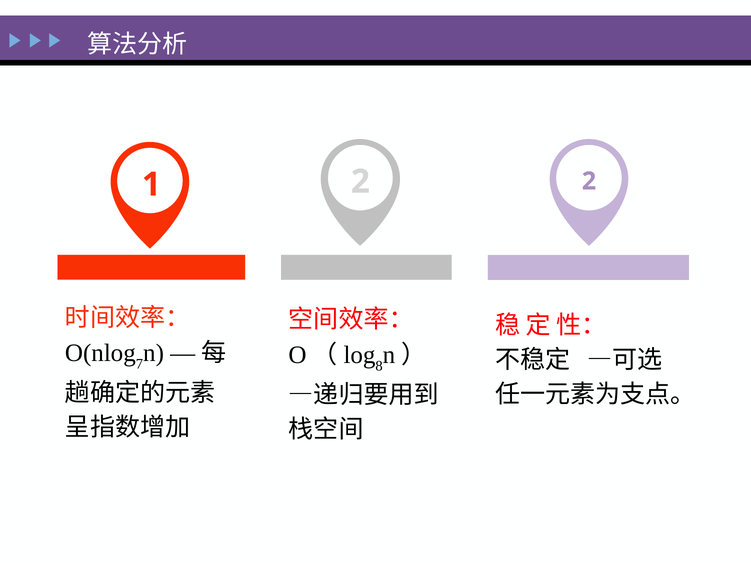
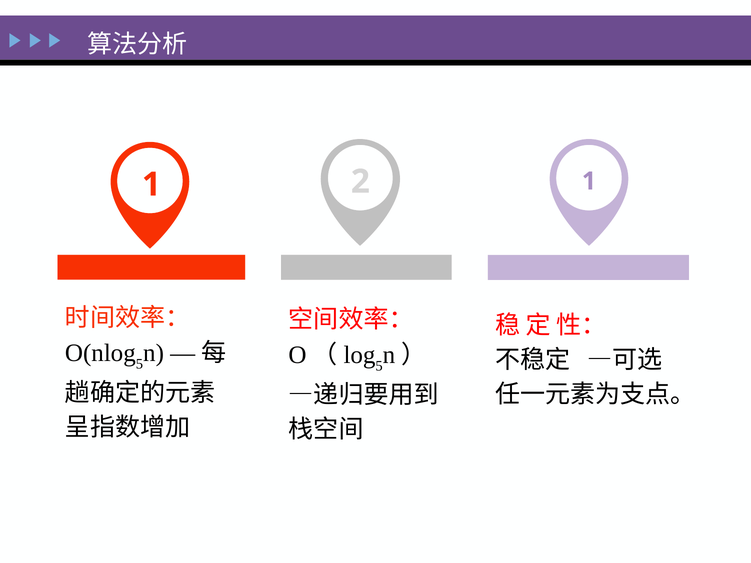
2 2: 2 -> 1
7 at (139, 364): 7 -> 5
8 at (379, 366): 8 -> 5
